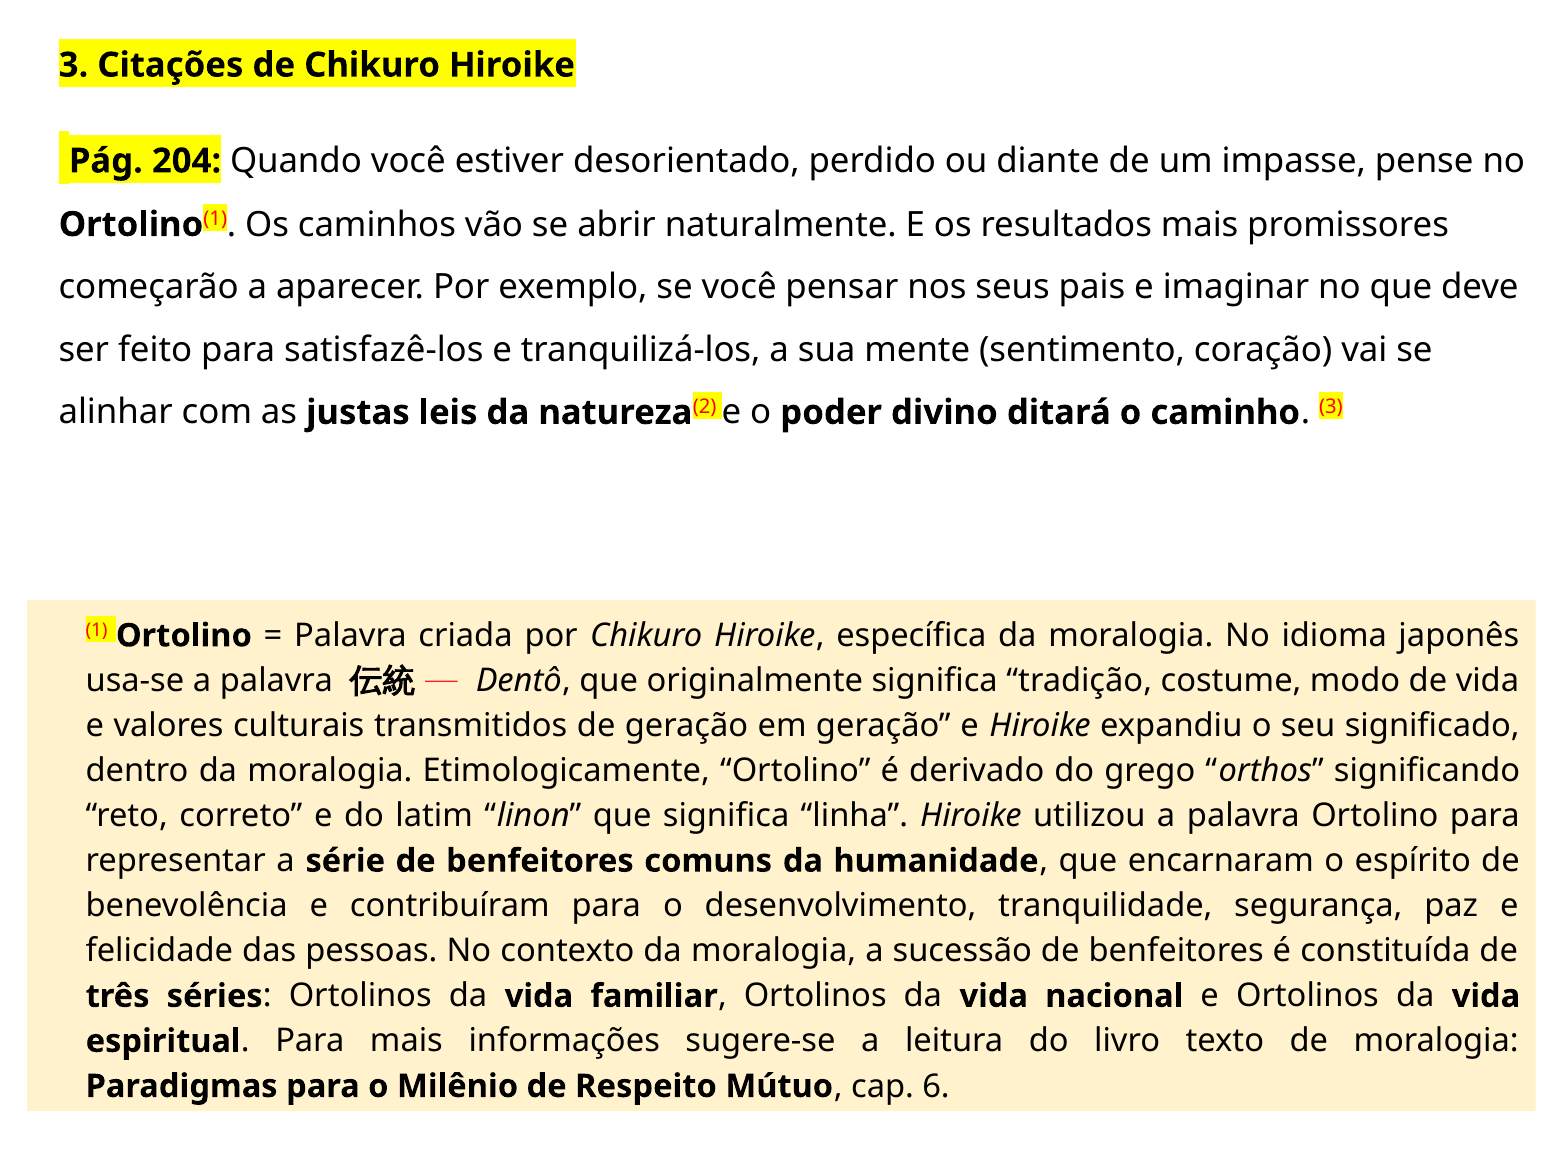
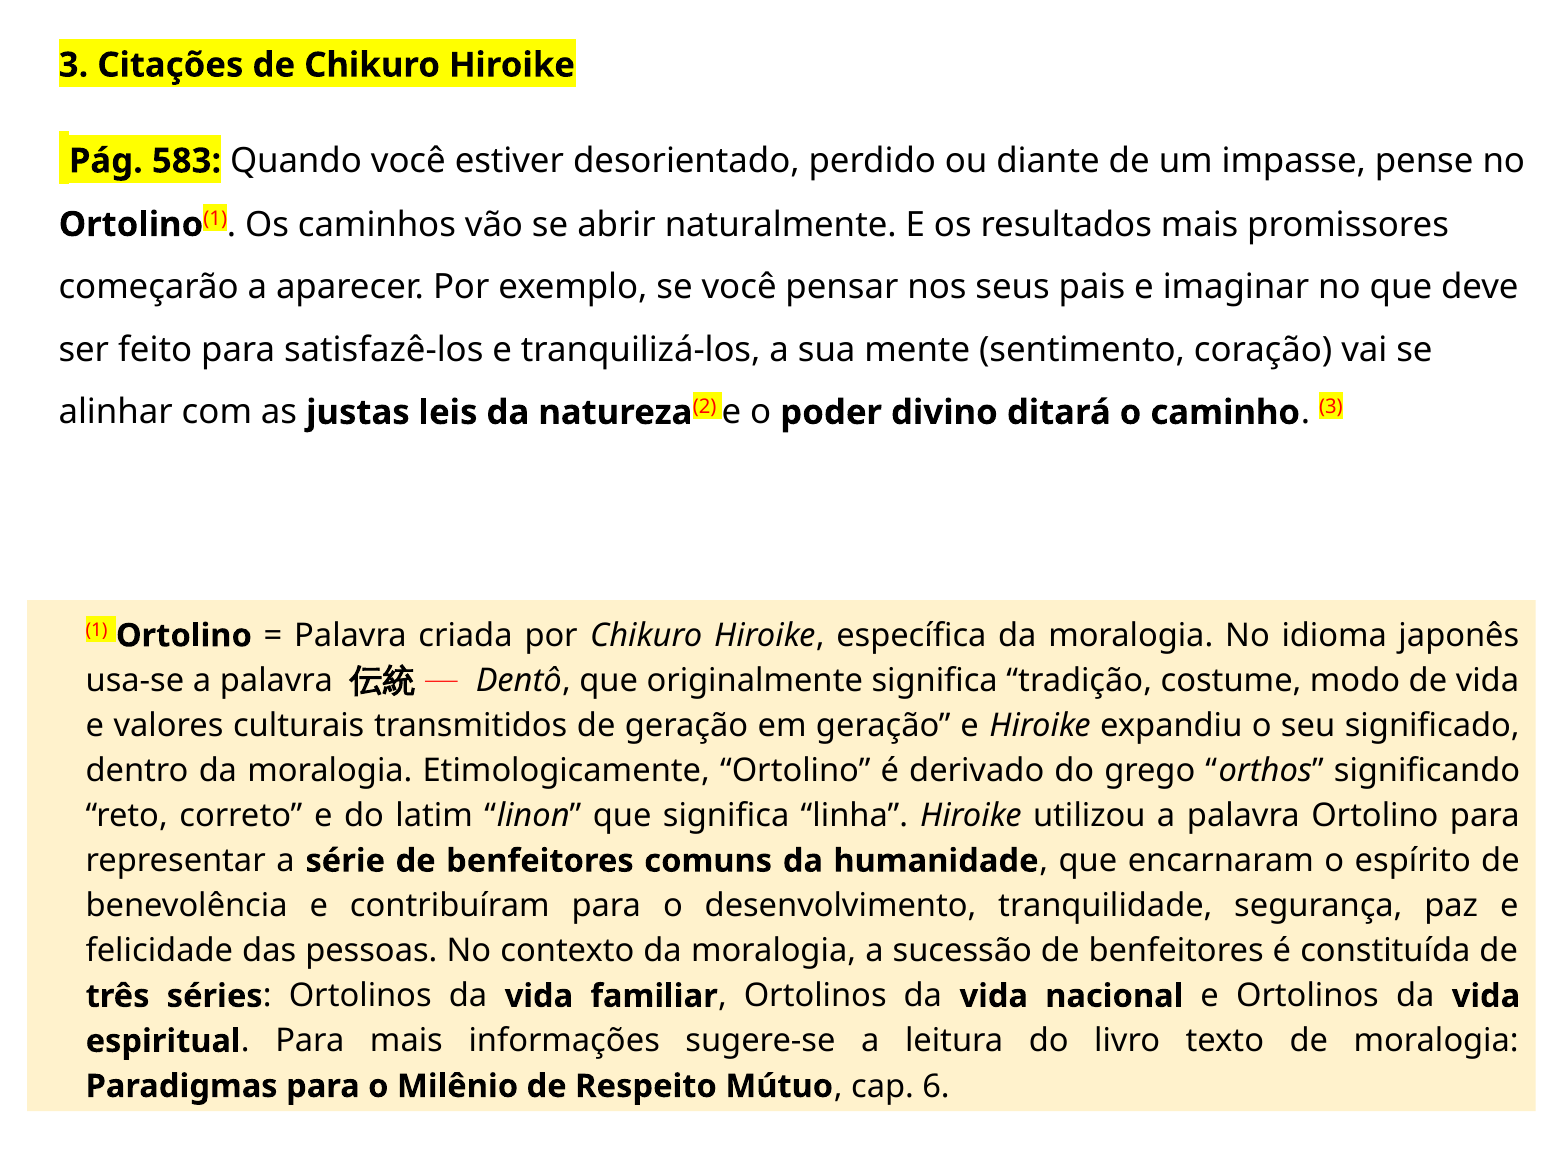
204: 204 -> 583
